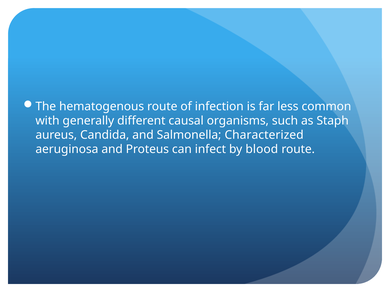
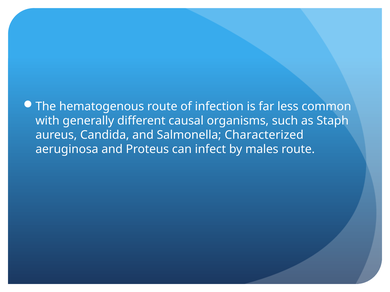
blood: blood -> males
